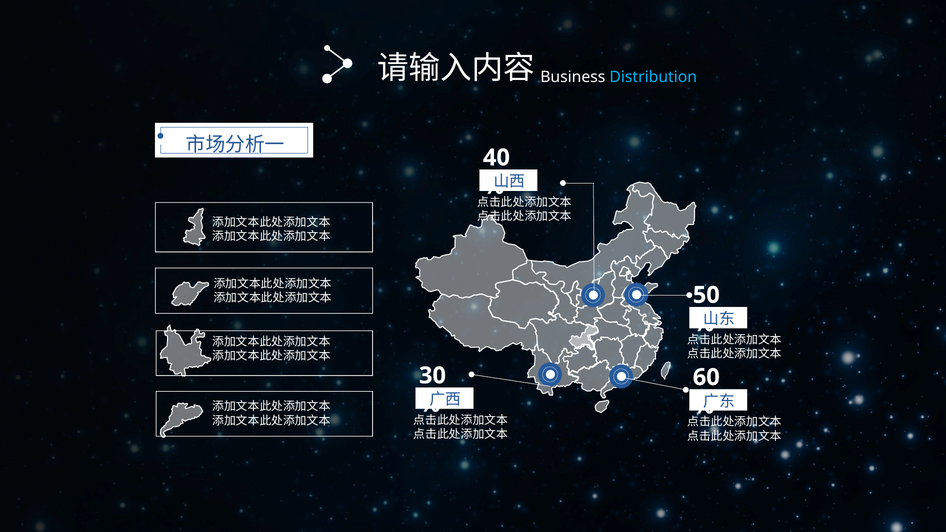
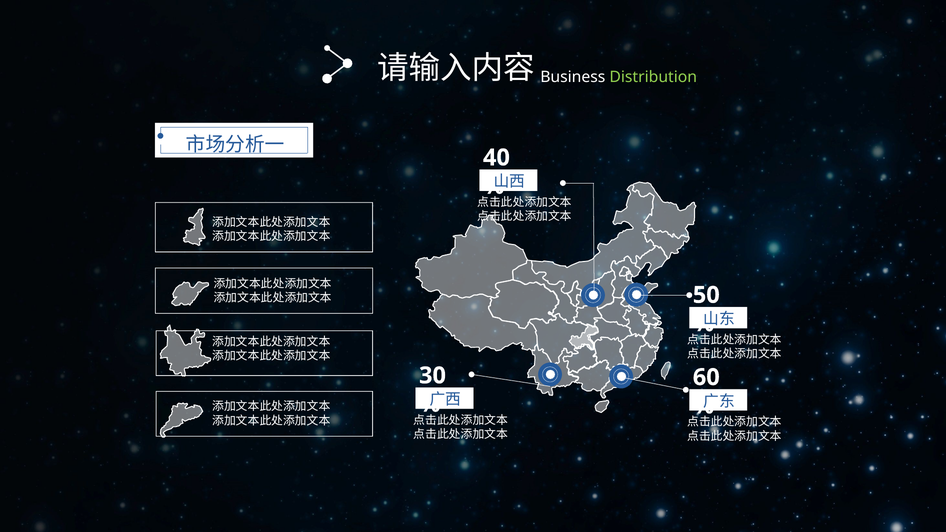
Distribution colour: light blue -> light green
